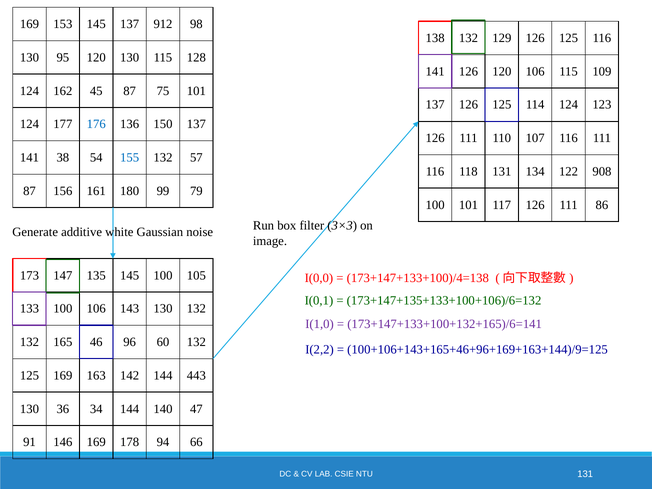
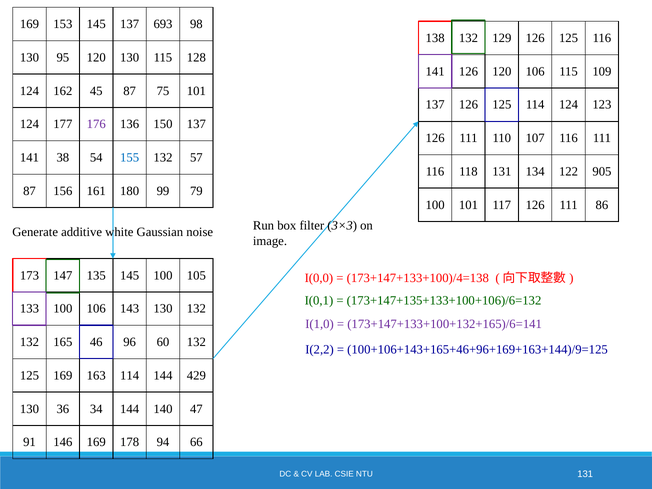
912: 912 -> 693
176 colour: blue -> purple
908: 908 -> 905
163 142: 142 -> 114
443: 443 -> 429
